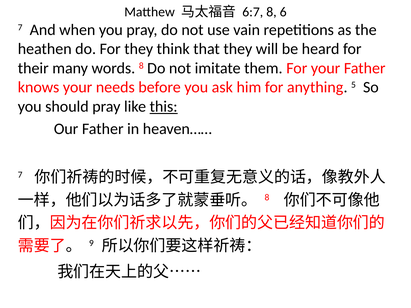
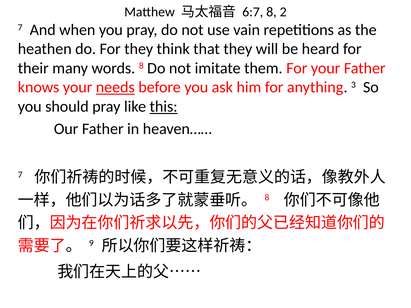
6: 6 -> 2
needs underline: none -> present
5: 5 -> 3
